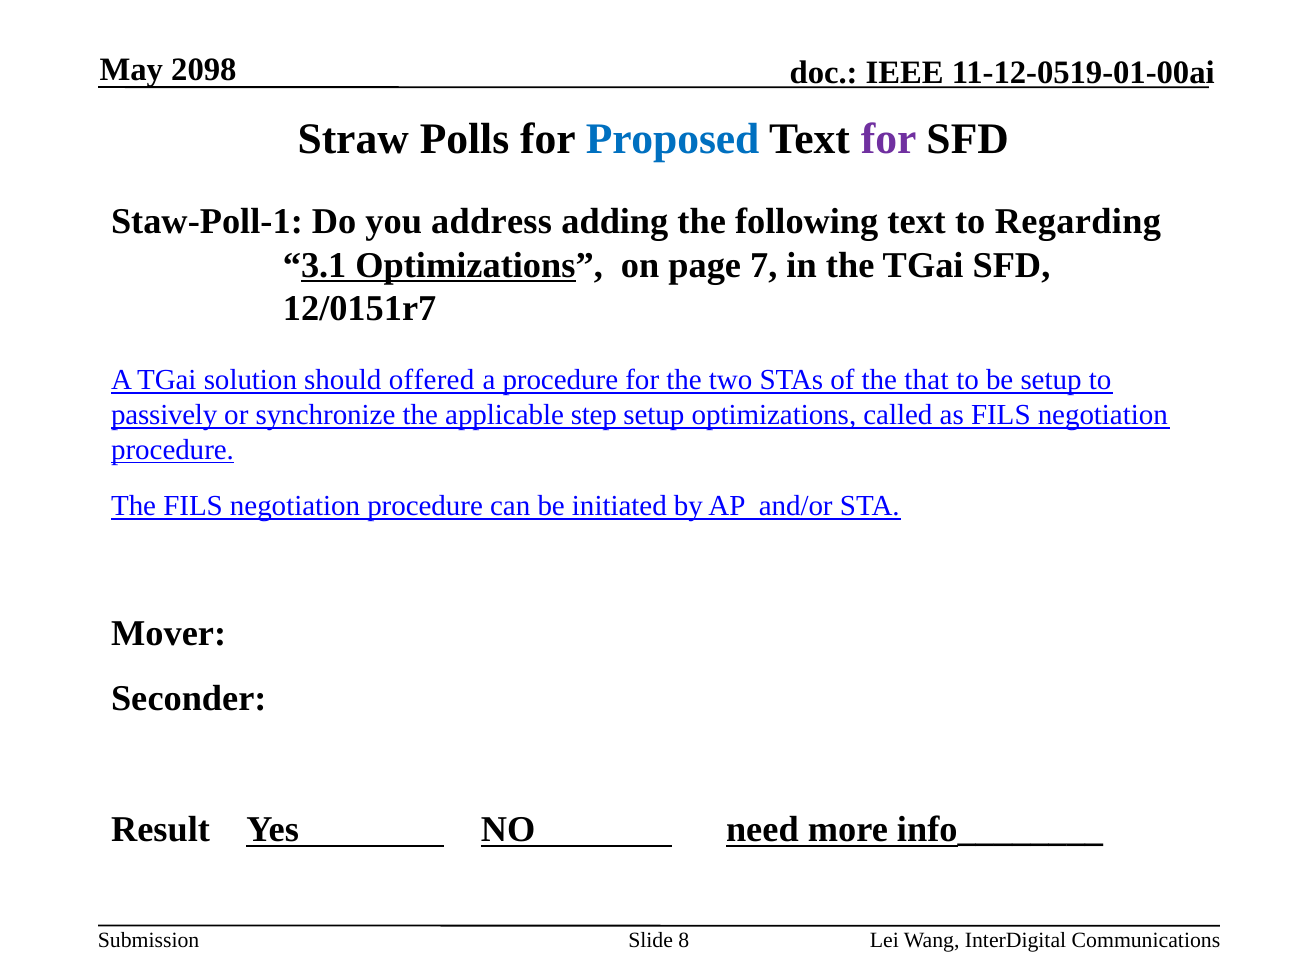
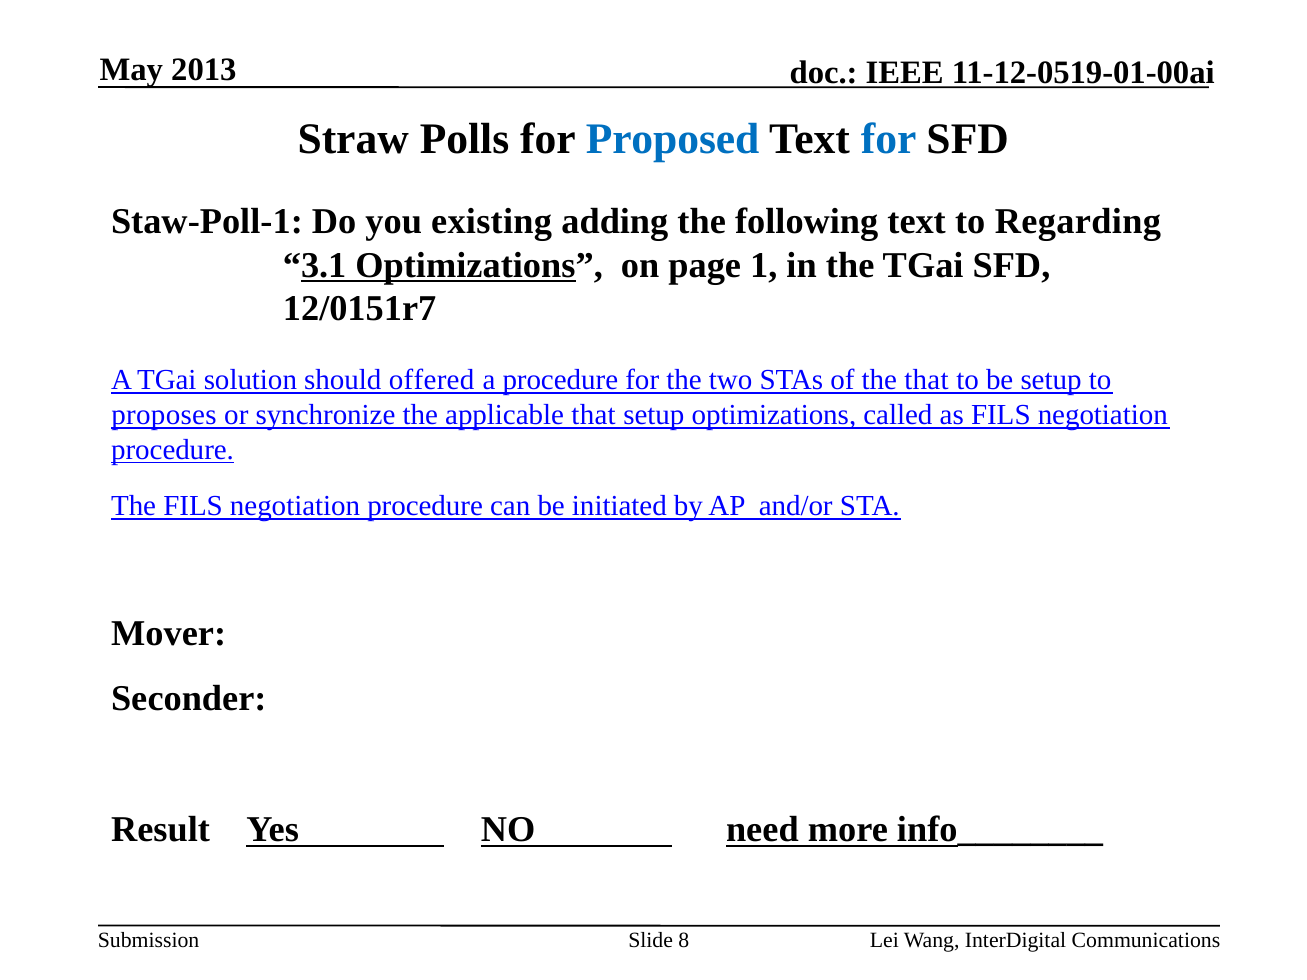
2098: 2098 -> 2013
for at (889, 139) colour: purple -> blue
address: address -> existing
7: 7 -> 1
passively: passively -> proposes
applicable step: step -> that
